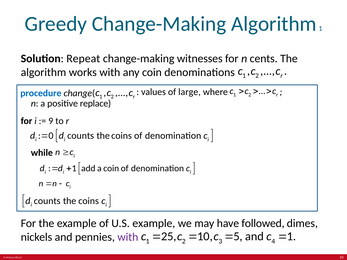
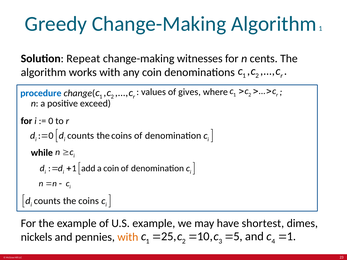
large: large -> gives
replace: replace -> exceed
9 at (51, 121): 9 -> 0
followed: followed -> shortest
with at (128, 237) colour: purple -> orange
